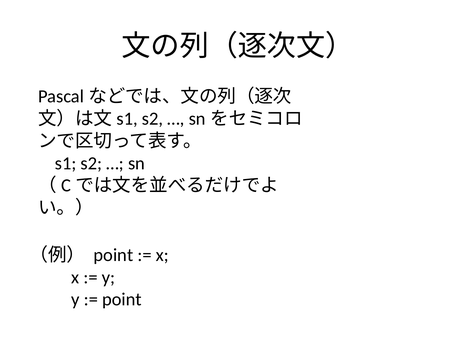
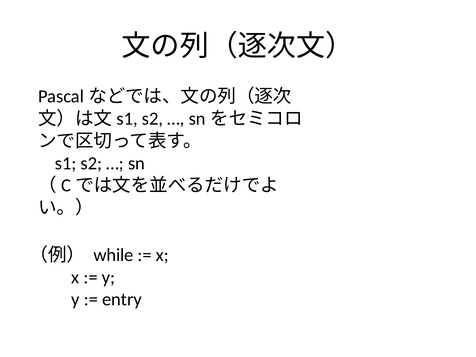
point at (113, 255): point -> while
point at (122, 300): point -> entry
